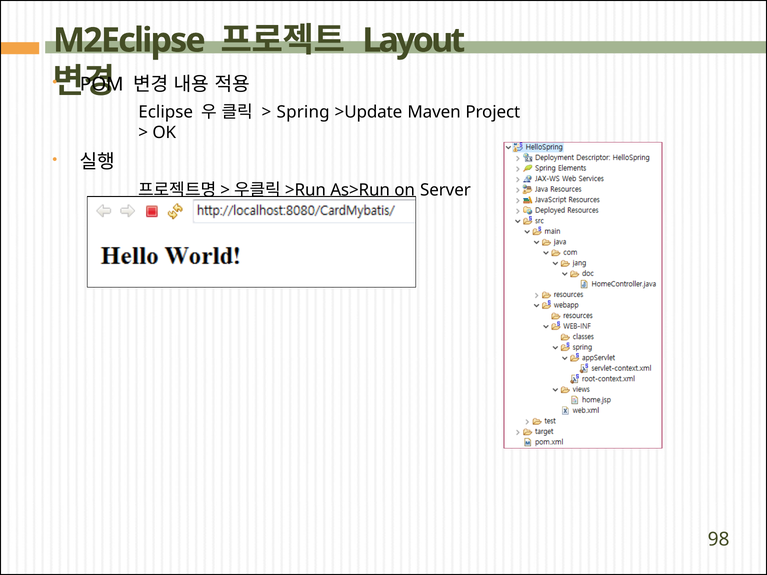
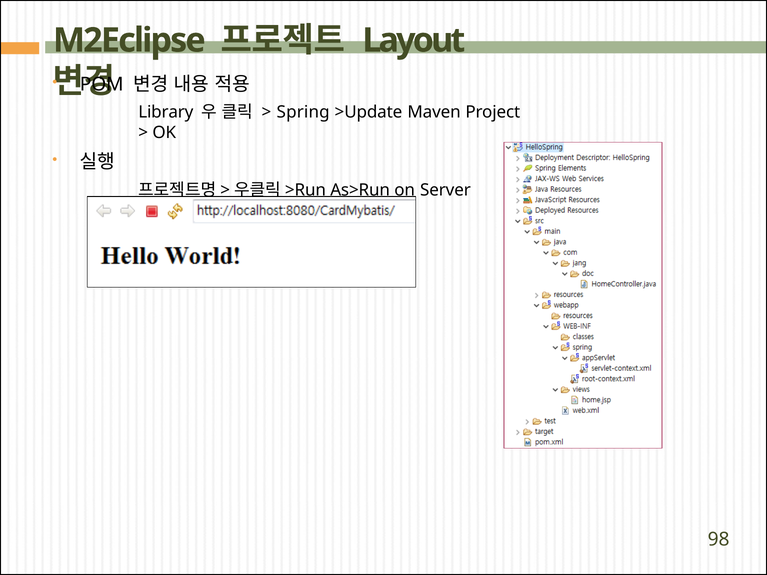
Eclipse: Eclipse -> Library
